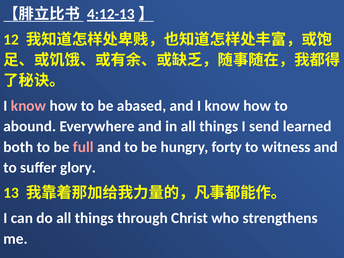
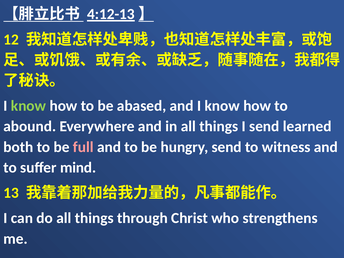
know at (29, 106) colour: pink -> light green
hungry forty: forty -> send
glory: glory -> mind
